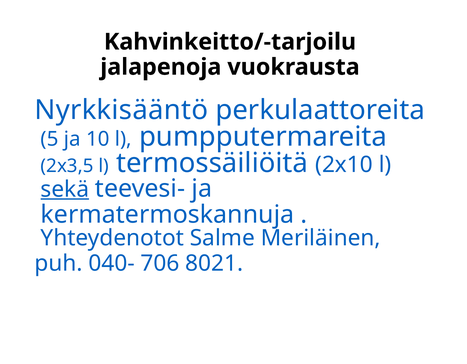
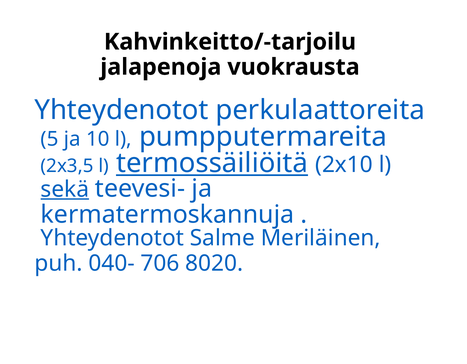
Nyrkkisääntö at (121, 110): Nyrkkisääntö -> Yhteydenotot
termossäiliöitä underline: none -> present
8021: 8021 -> 8020
